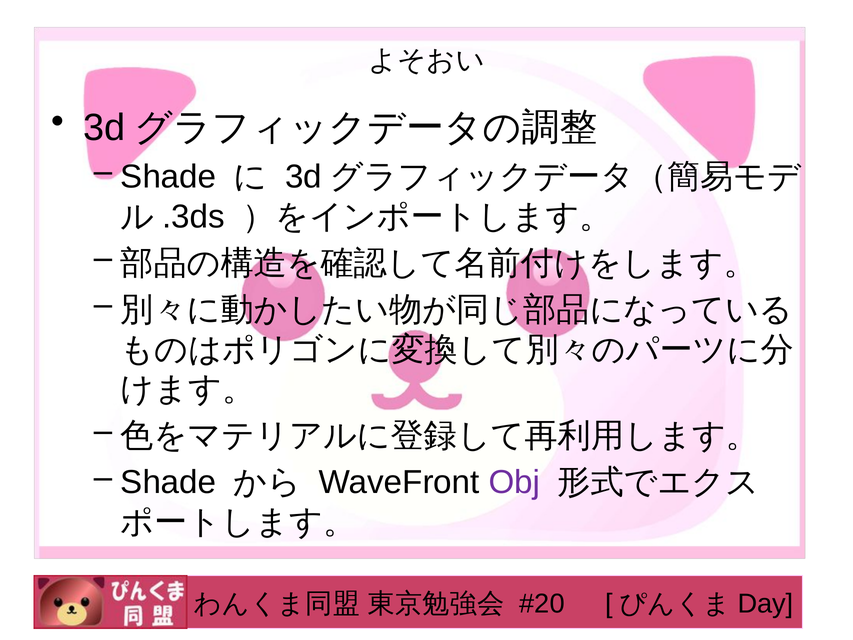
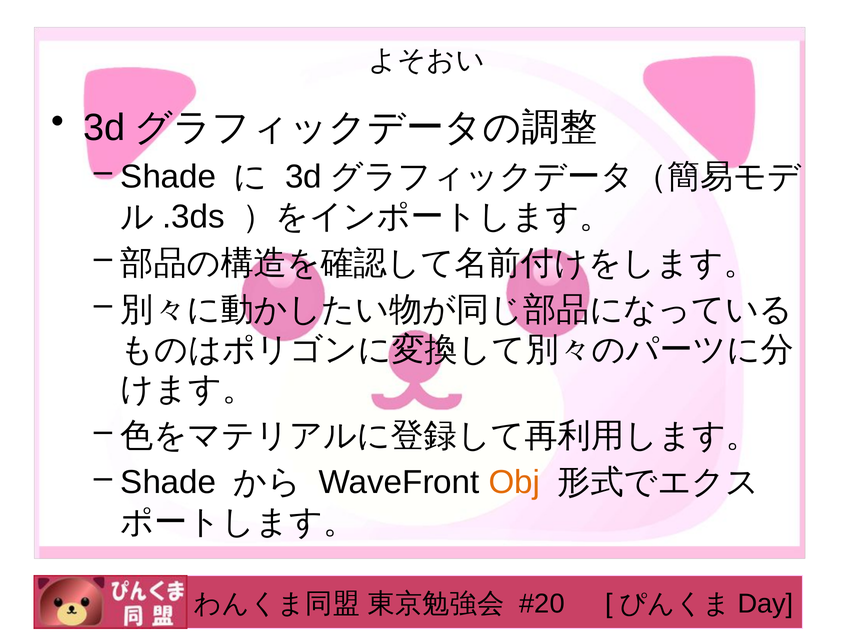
Obj colour: purple -> orange
